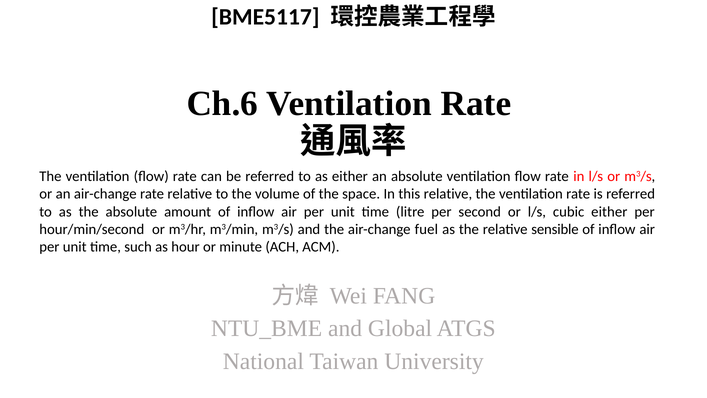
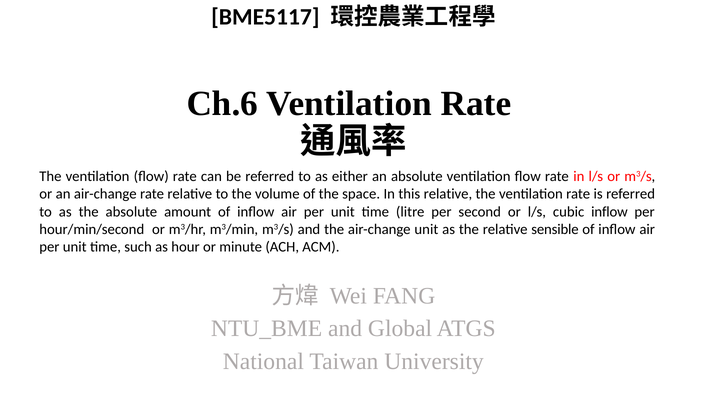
cubic either: either -> inflow
air-change fuel: fuel -> unit
